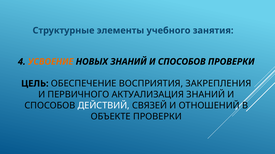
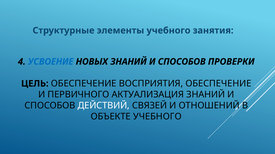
УСВОЕНИЕ colour: orange -> blue
ВОСПРИЯТИЯ ЗАКРЕПЛЕНИЯ: ЗАКРЕПЛЕНИЯ -> ОБЕСПЕЧЕНИЕ
ОБЪЕКТЕ ПРОВЕРКИ: ПРОВЕРКИ -> УЧЕБНОГО
